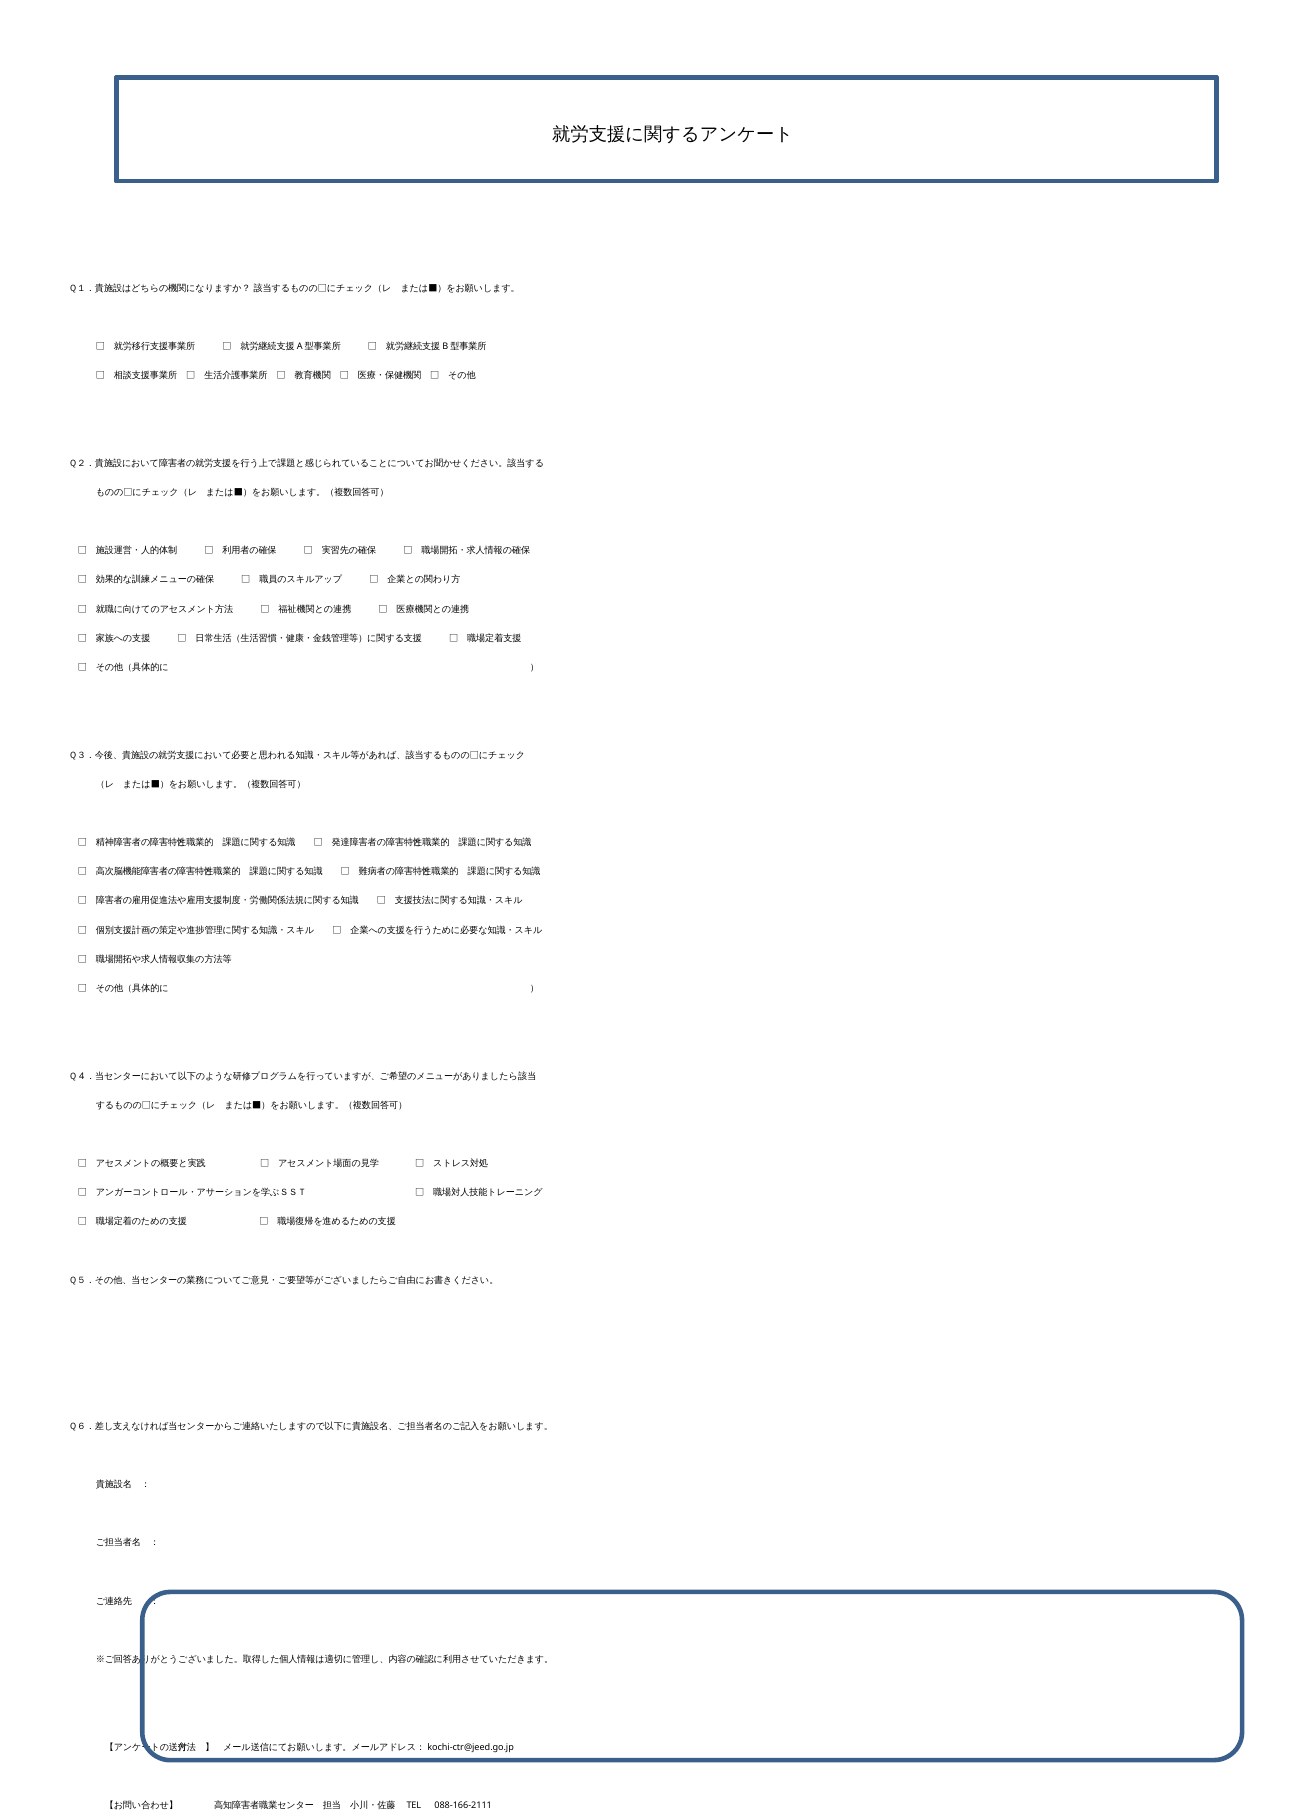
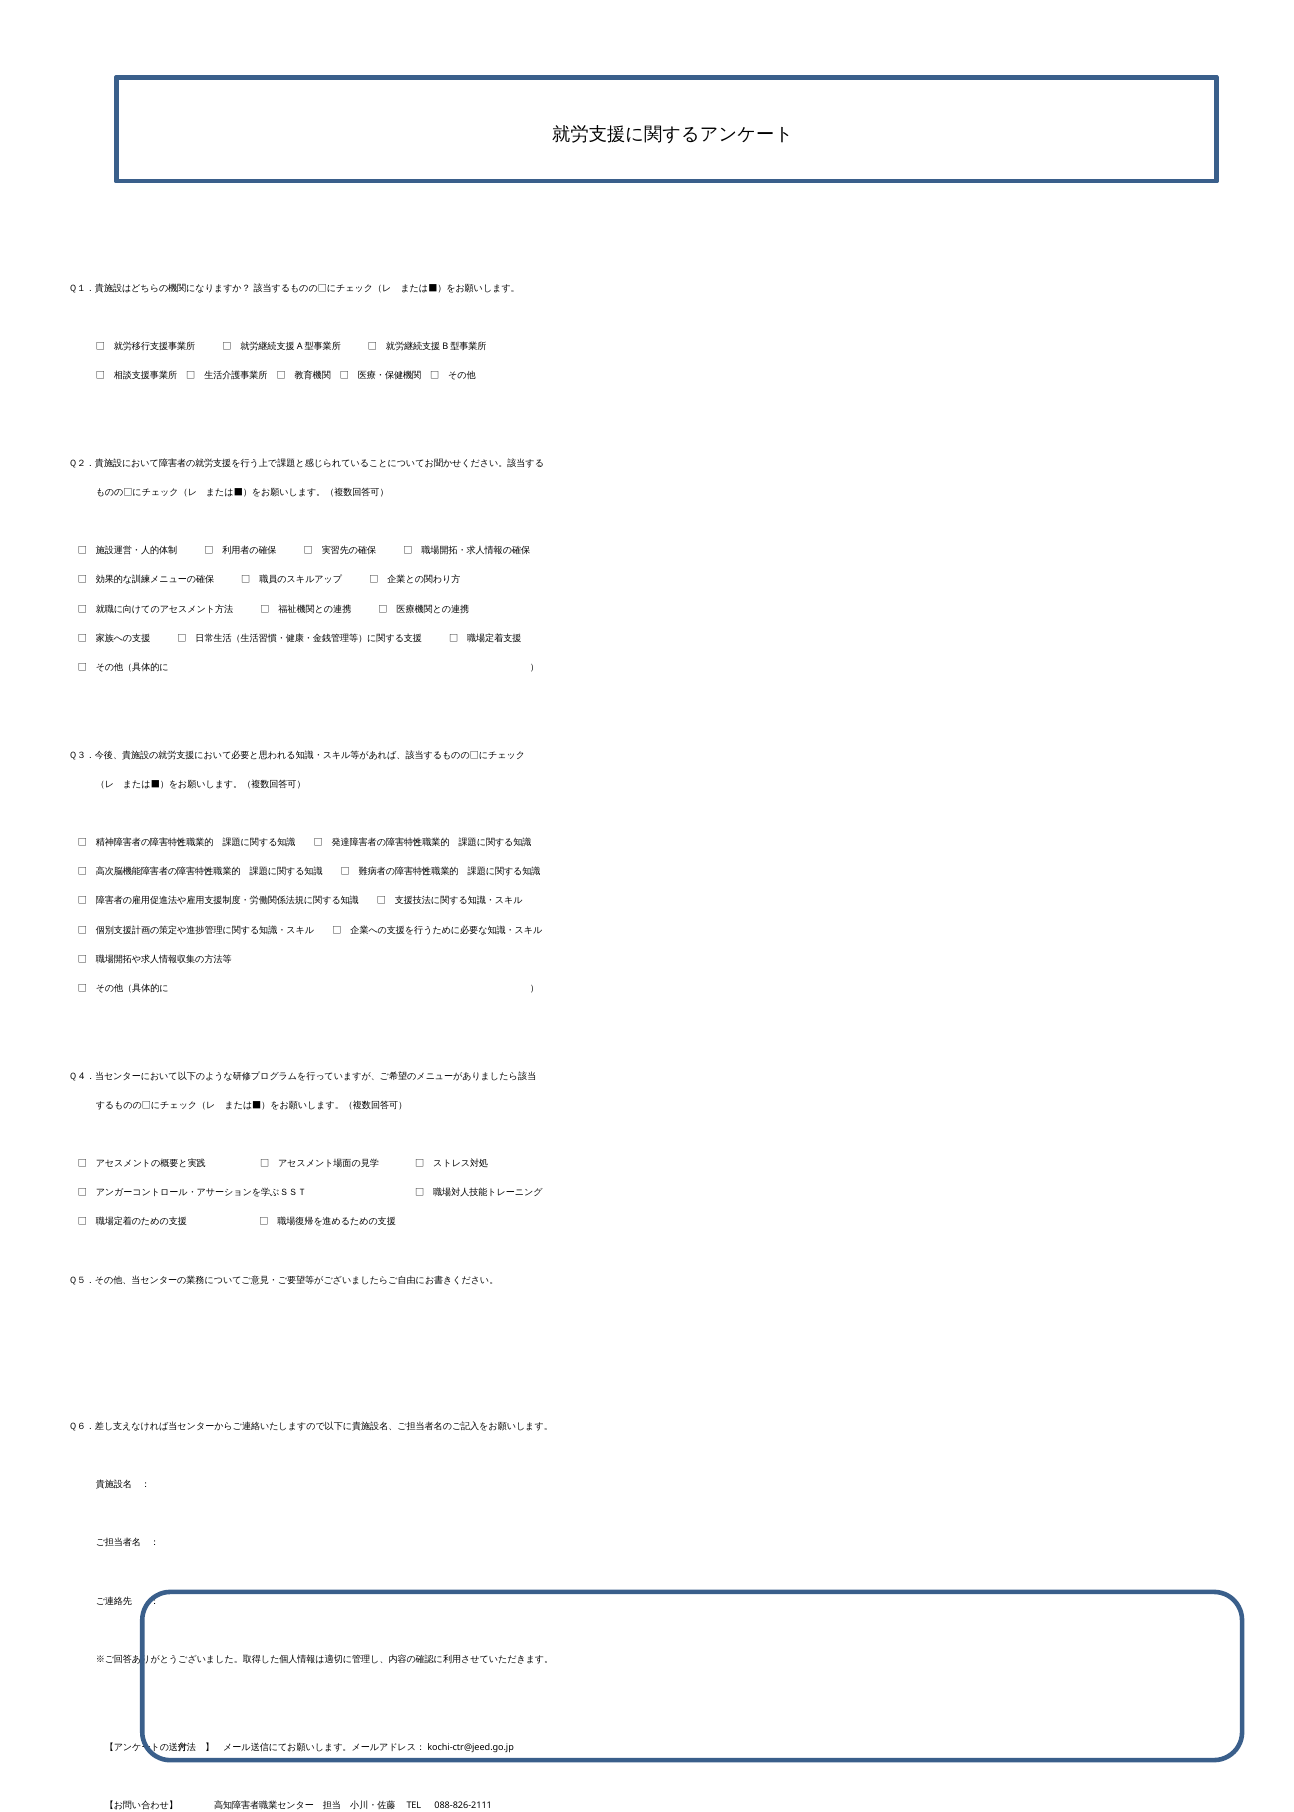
088-166-2111: 088-166-2111 -> 088-826-2111
